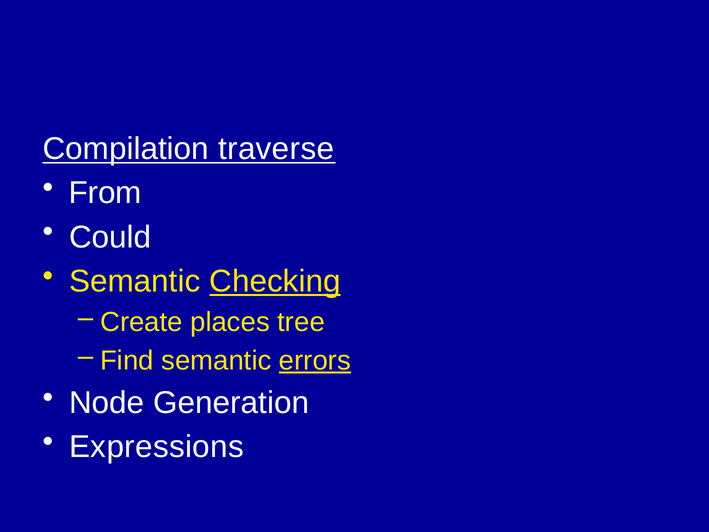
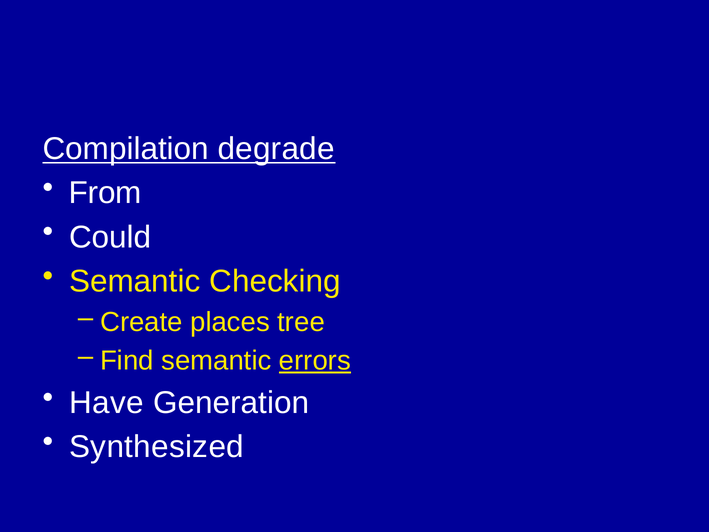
traverse: traverse -> degrade
Checking underline: present -> none
Node: Node -> Have
Expressions: Expressions -> Synthesized
